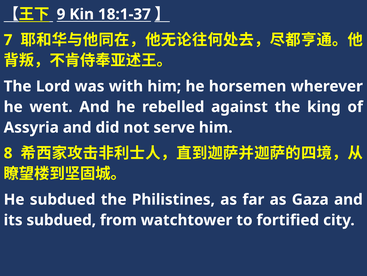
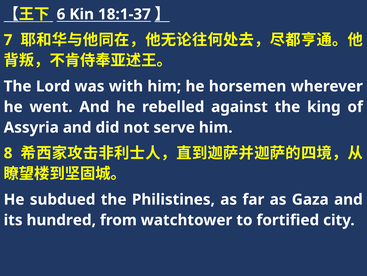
9: 9 -> 6
its subdued: subdued -> hundred
